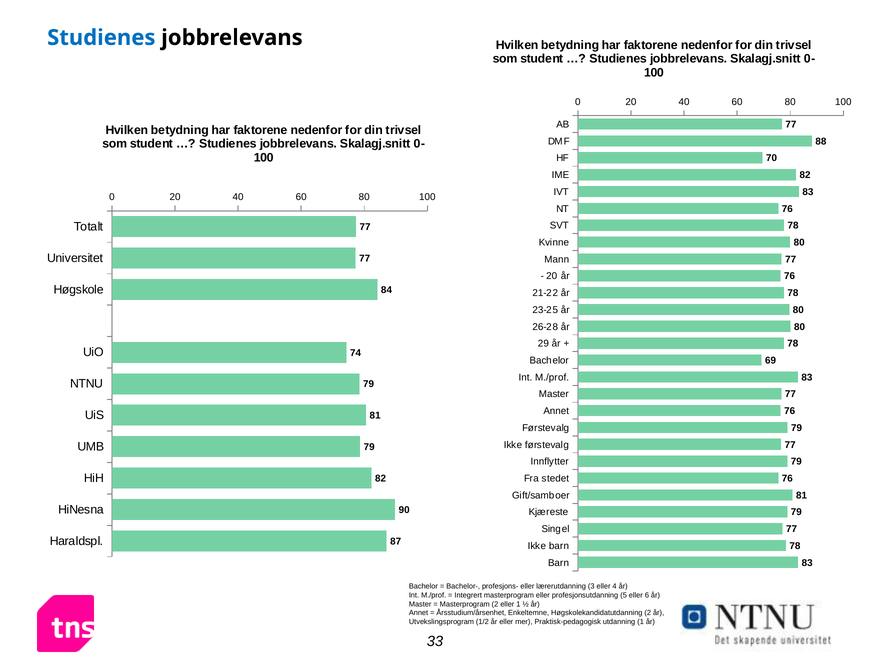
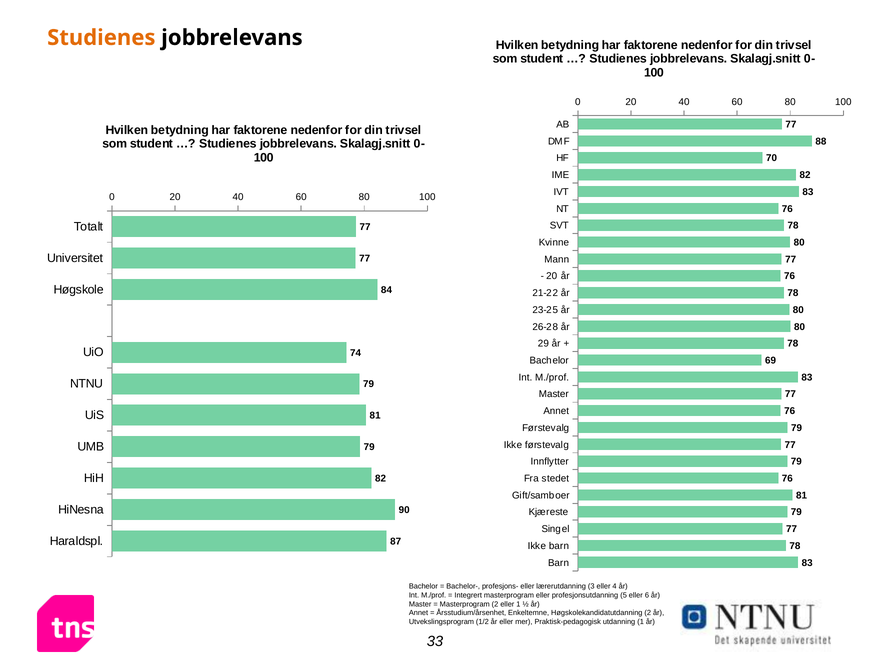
Studienes at (101, 38) colour: blue -> orange
